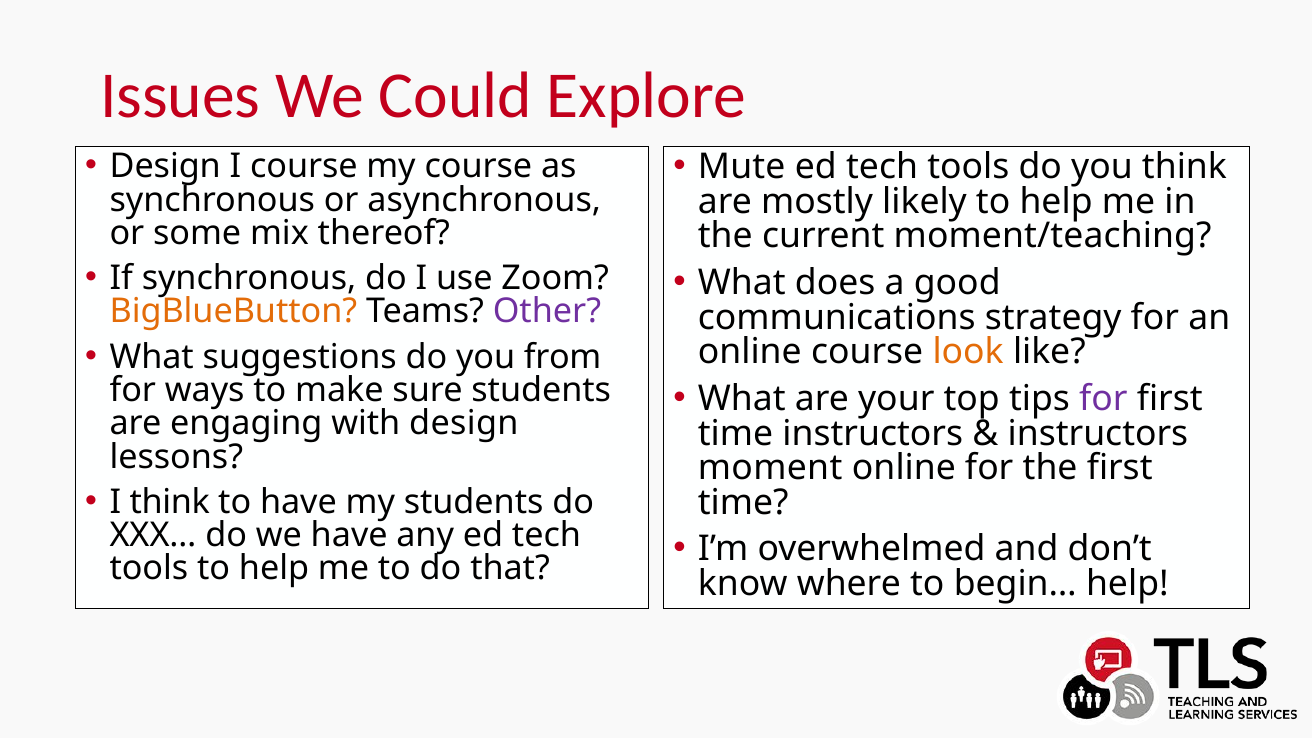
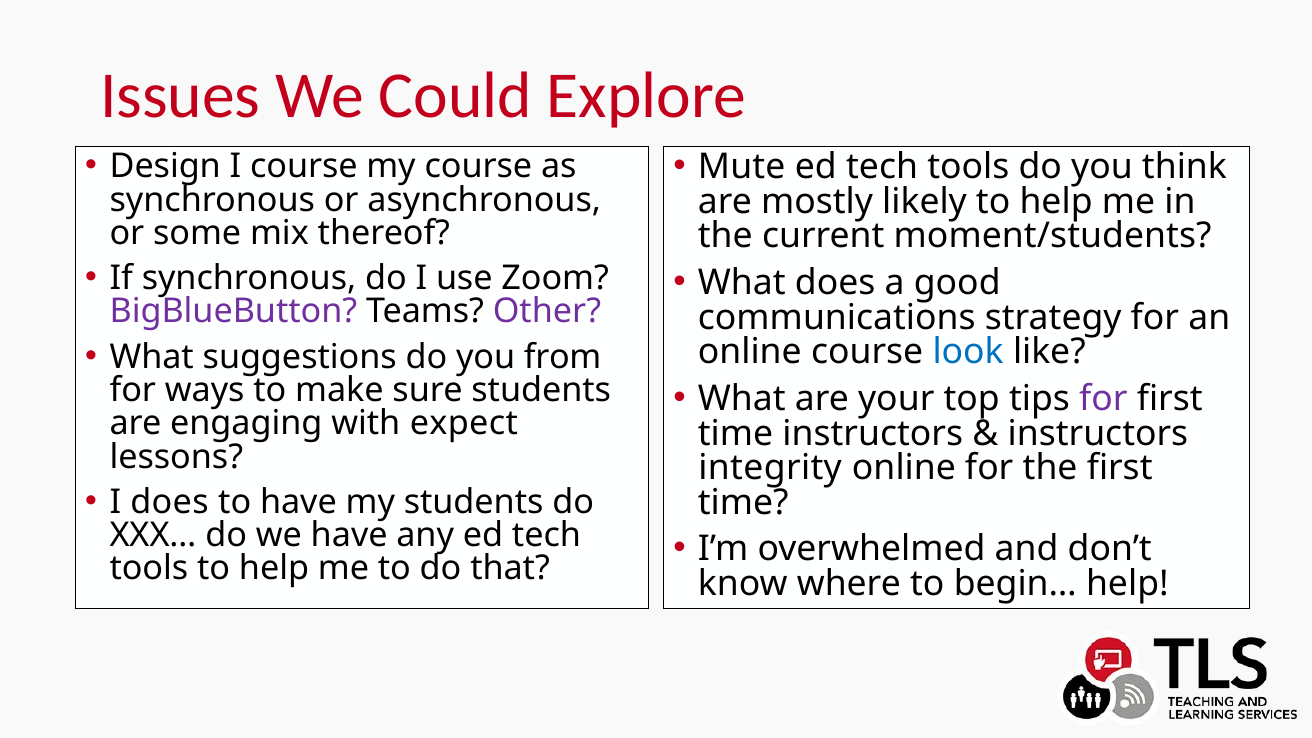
moment/teaching: moment/teaching -> moment/students
BigBlueButton colour: orange -> purple
look colour: orange -> blue
with design: design -> expect
moment: moment -> integrity
I think: think -> does
